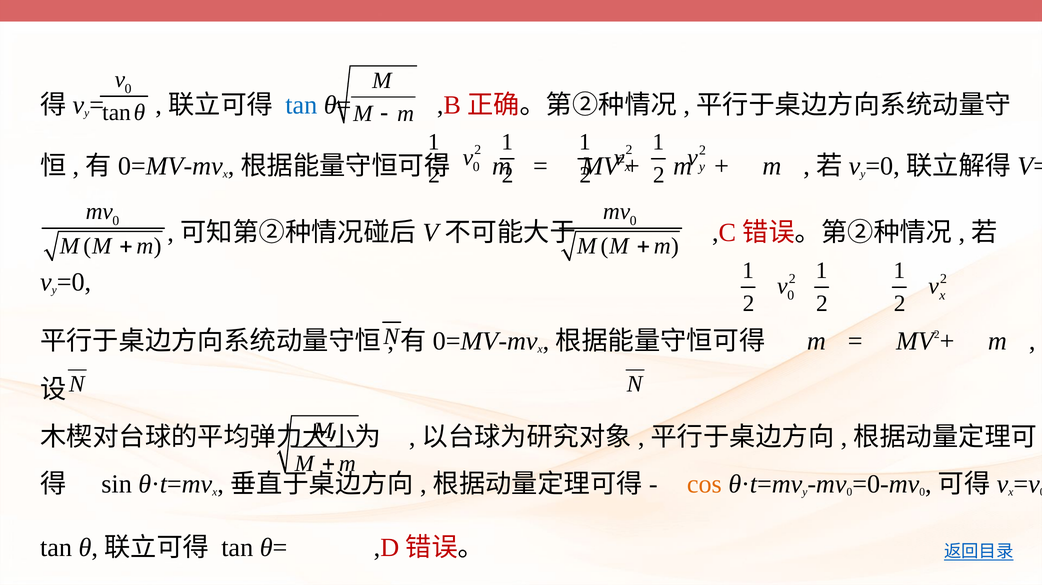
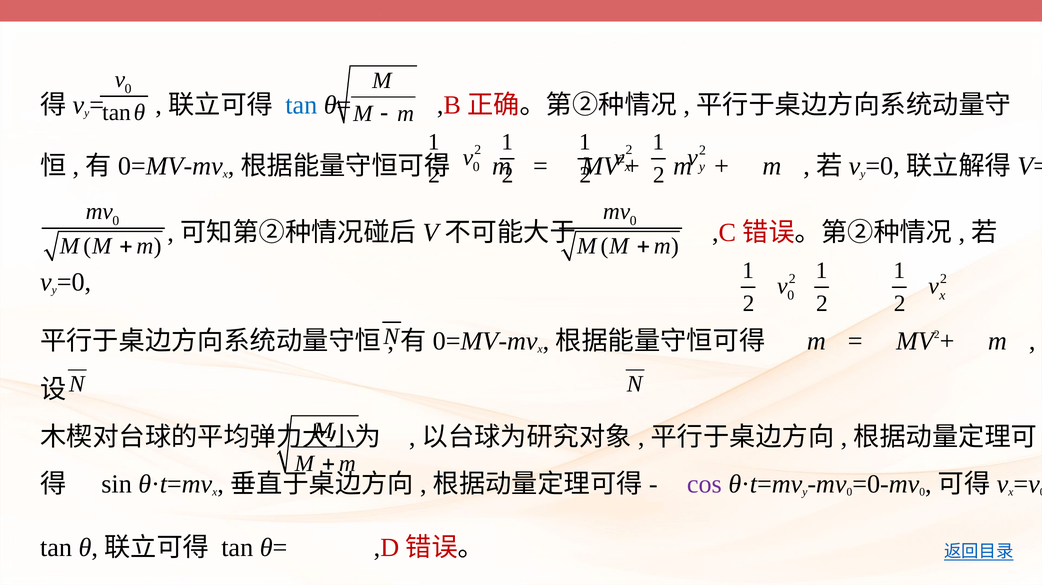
cos colour: orange -> purple
